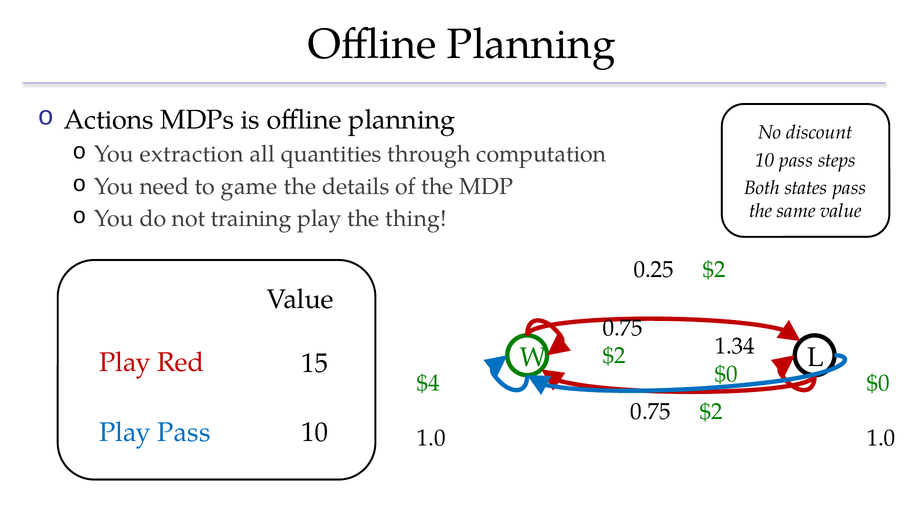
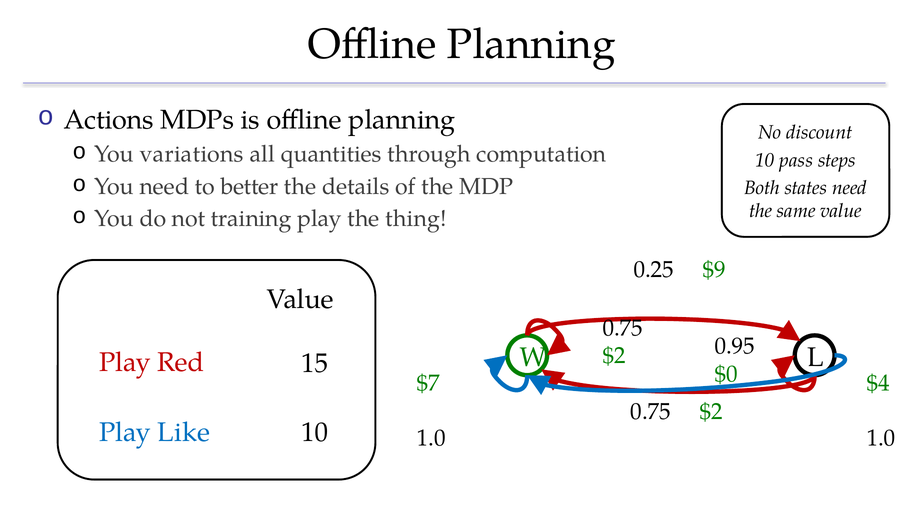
extraction: extraction -> variations
game: game -> better
states pass: pass -> need
0.25 $2: $2 -> $9
1.34: 1.34 -> 0.95
$4: $4 -> $7
$0 at (878, 383): $0 -> $4
Play Pass: Pass -> Like
